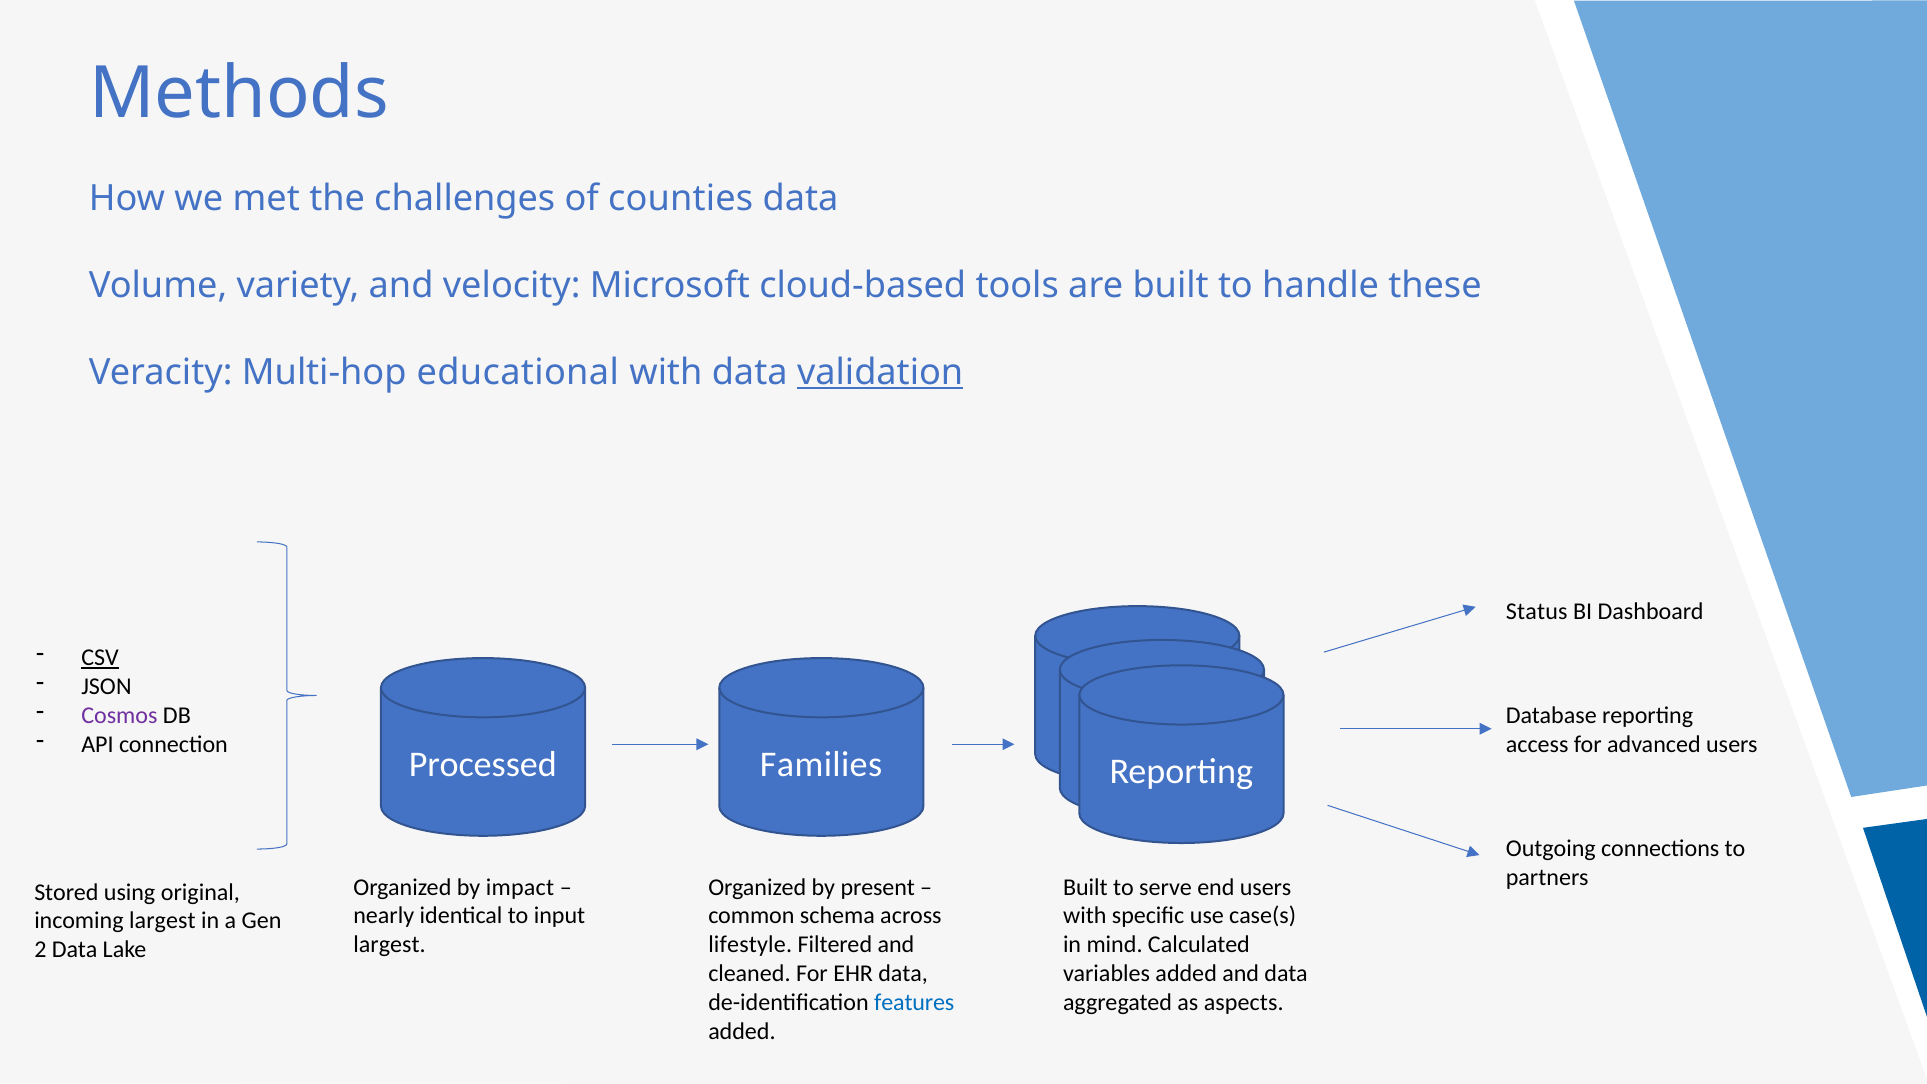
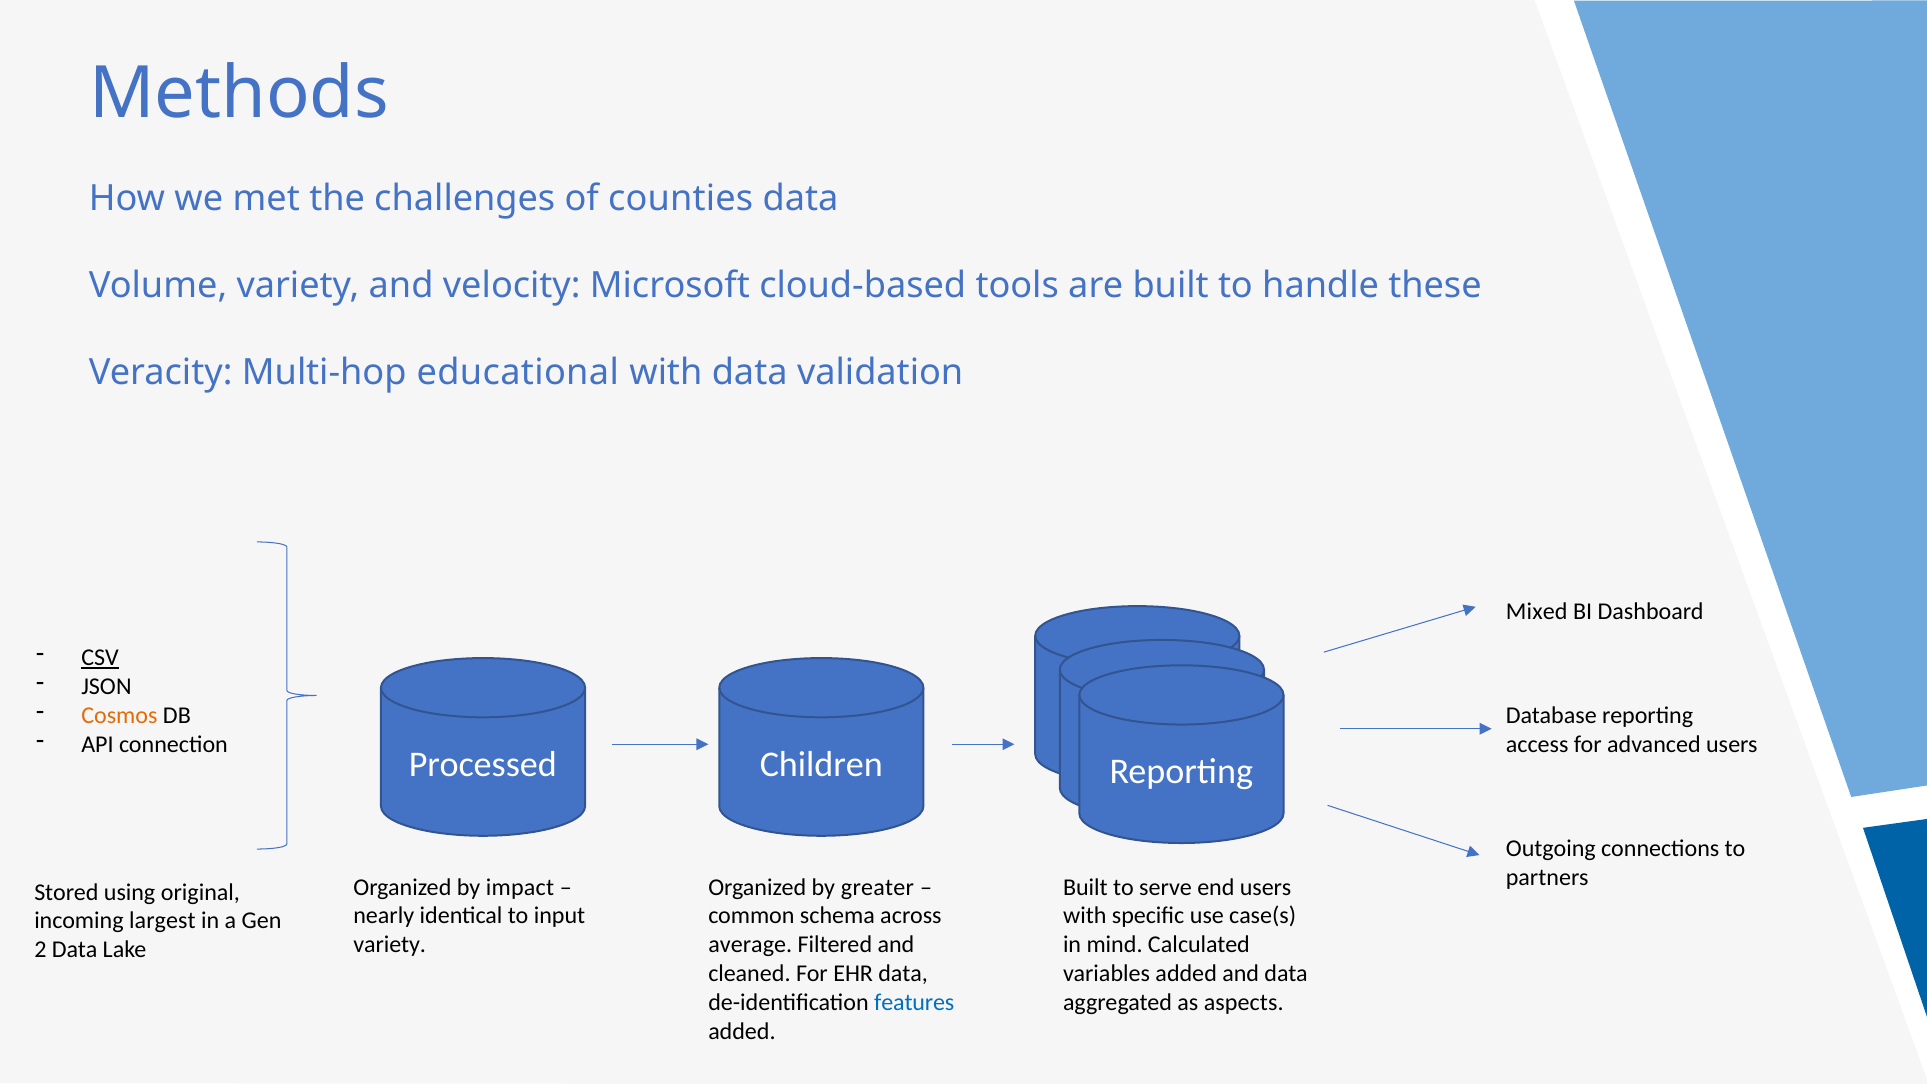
validation underline: present -> none
Status: Status -> Mixed
Cosmos colour: purple -> orange
Families: Families -> Children
present: present -> greater
largest at (390, 945): largest -> variety
lifestyle: lifestyle -> average
